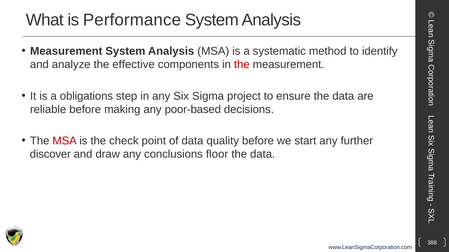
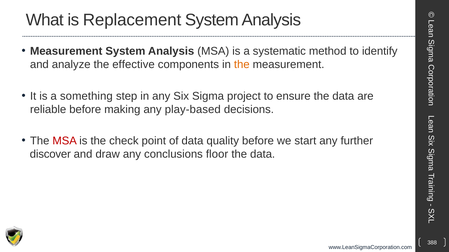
Performance: Performance -> Replacement
the at (242, 65) colour: red -> orange
obligations: obligations -> something
poor-based: poor-based -> play-based
